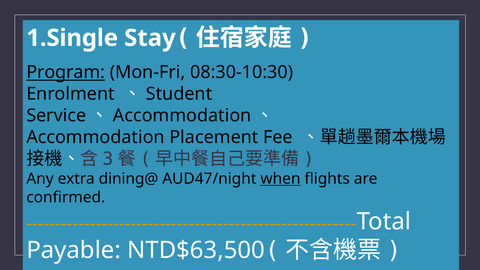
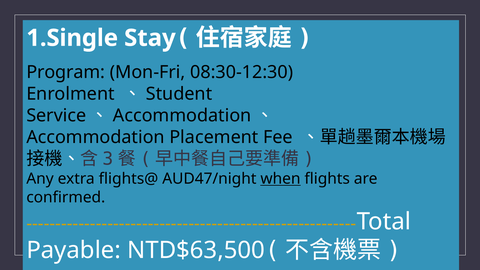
Program underline: present -> none
08:30-10:30: 08:30-10:30 -> 08:30-12:30
dining@: dining@ -> flights@
